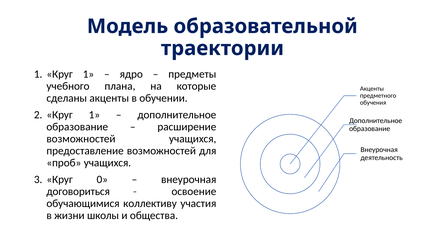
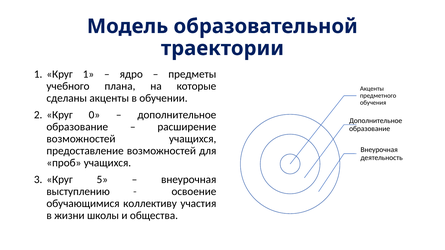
2 Круг 1: 1 -> 0
0: 0 -> 5
договориться: договориться -> выступлению
